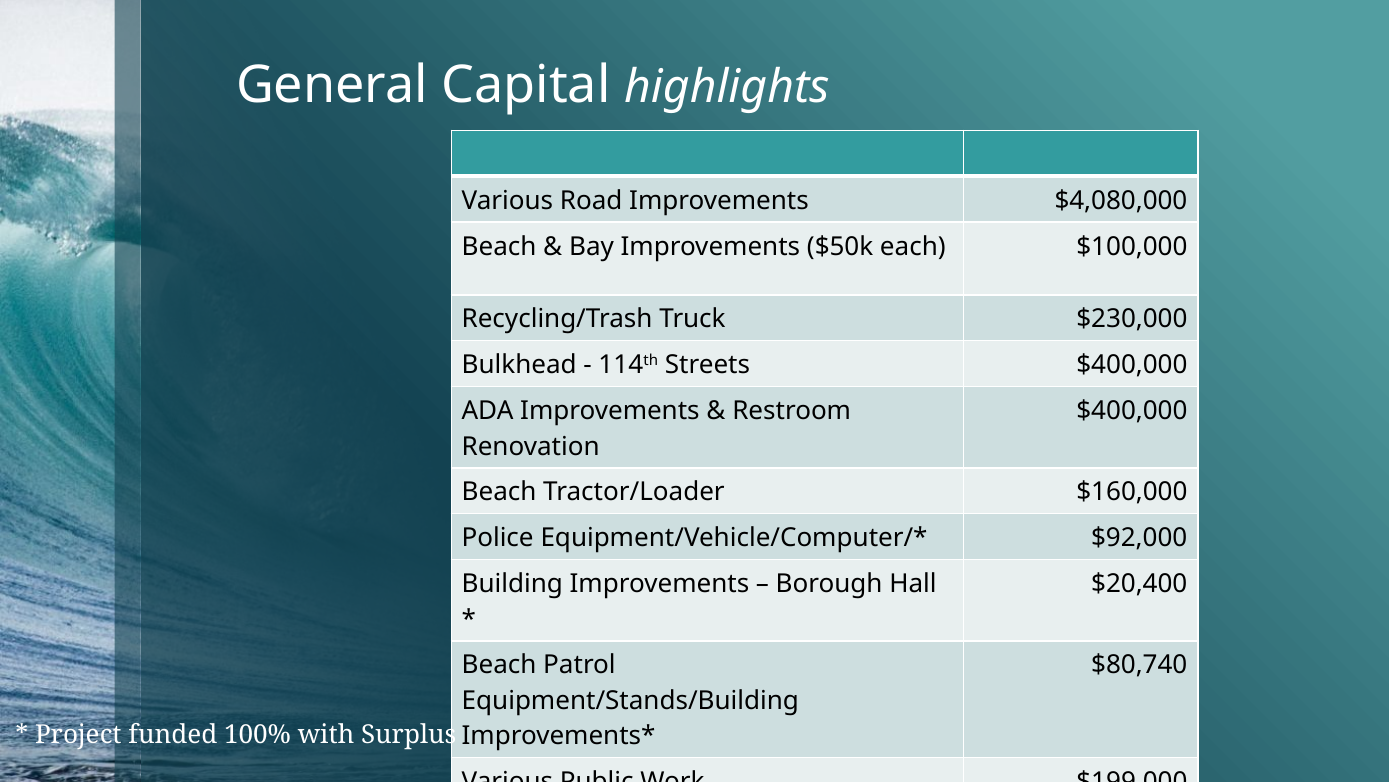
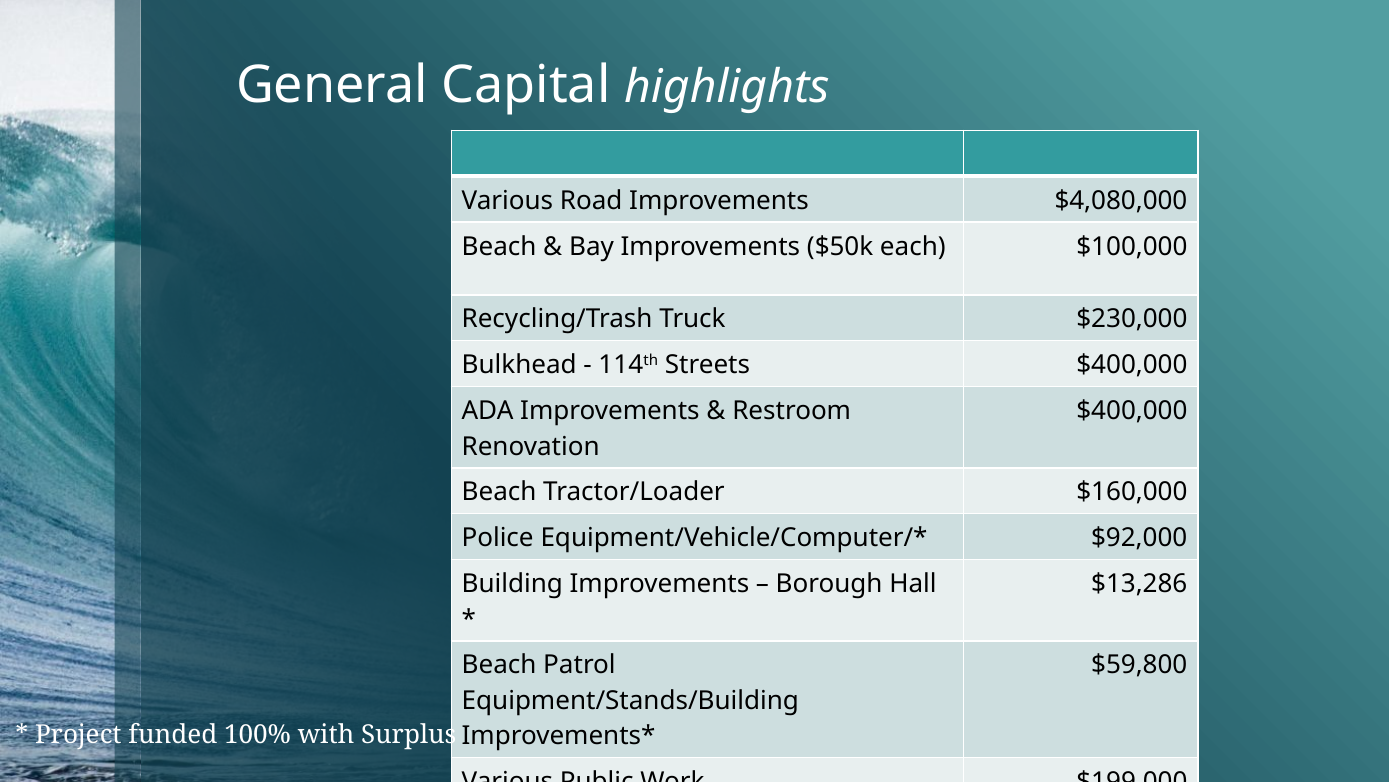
$20,400: $20,400 -> $13,286
$80,740: $80,740 -> $59,800
